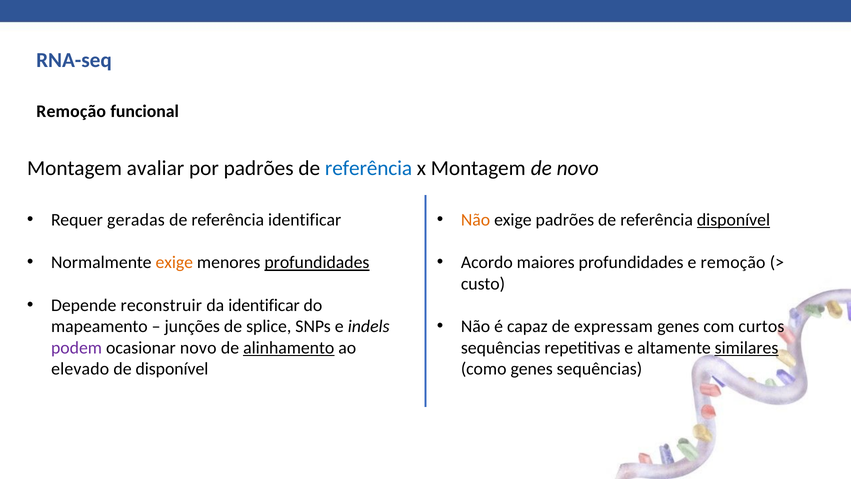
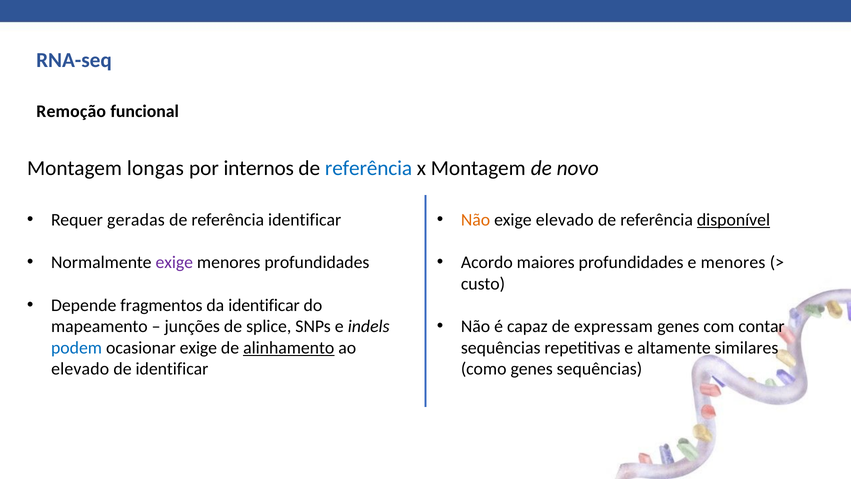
avaliar: avaliar -> longas
por padrões: padrões -> internos
exige padrões: padrões -> elevado
e remoção: remoção -> menores
exige at (174, 262) colour: orange -> purple
profundidades at (317, 262) underline: present -> none
reconstruir: reconstruir -> fragmentos
curtos: curtos -> contar
similares underline: present -> none
podem colour: purple -> blue
ocasionar novo: novo -> exige
de disponível: disponível -> identificar
